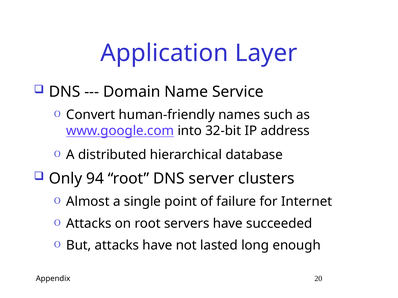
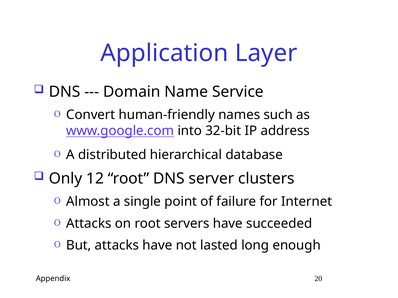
94: 94 -> 12
